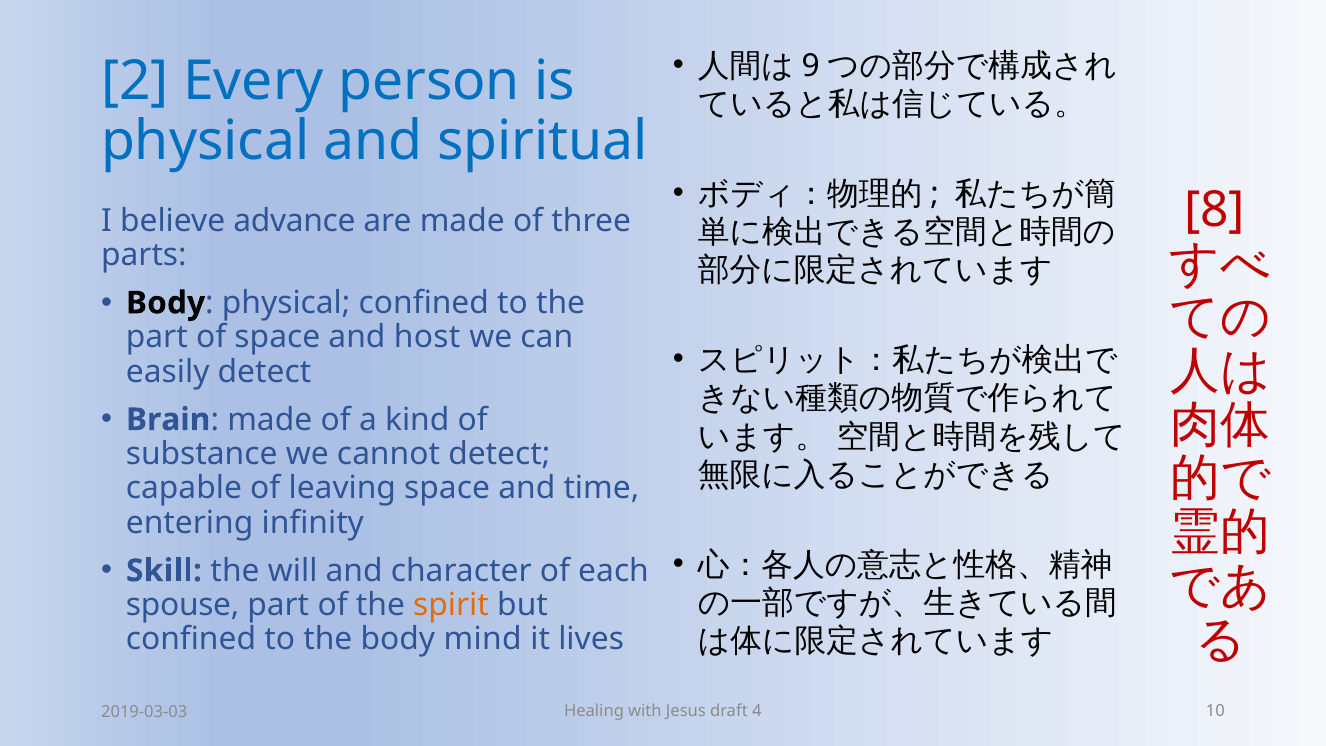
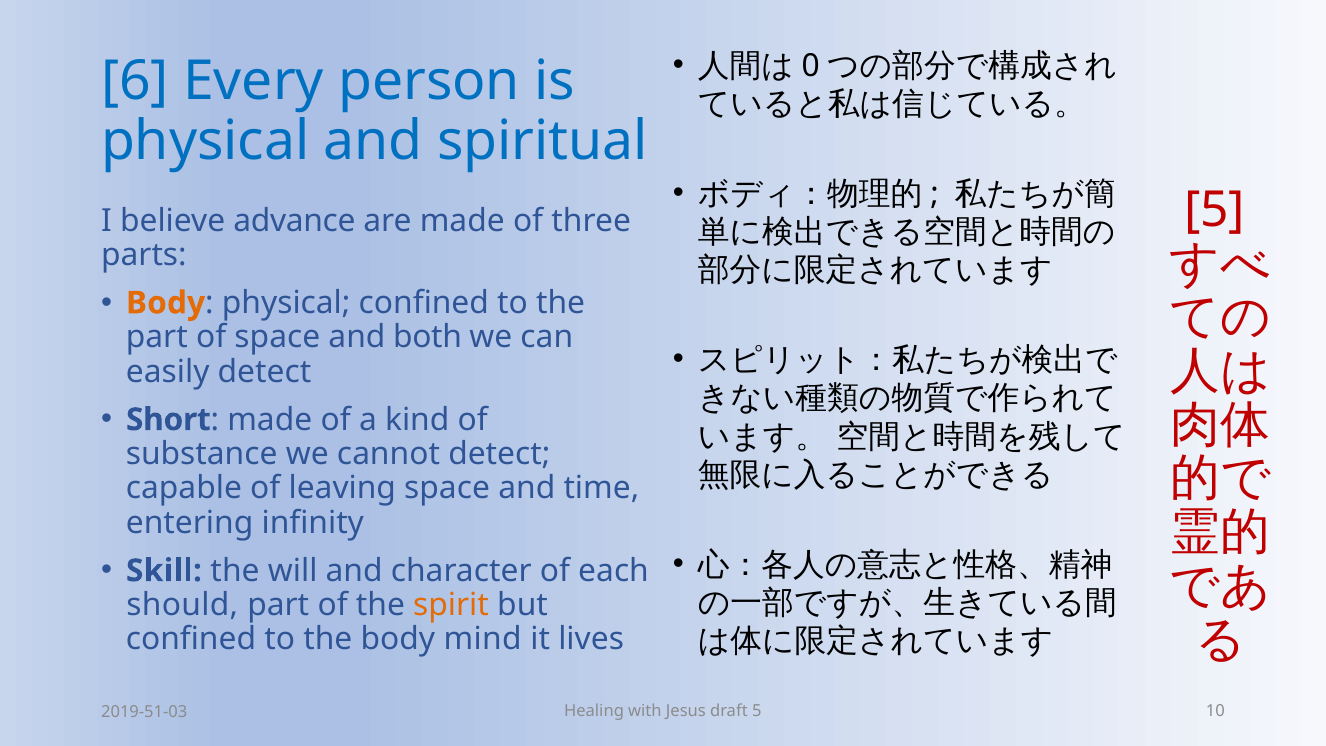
9: 9 -> 0
2: 2 -> 6
8 at (1215, 210): 8 -> 5
Body at (166, 303) colour: black -> orange
host: host -> both
Brain: Brain -> Short
spouse: spouse -> should
draft 4: 4 -> 5
2019-03-03: 2019-03-03 -> 2019-51-03
